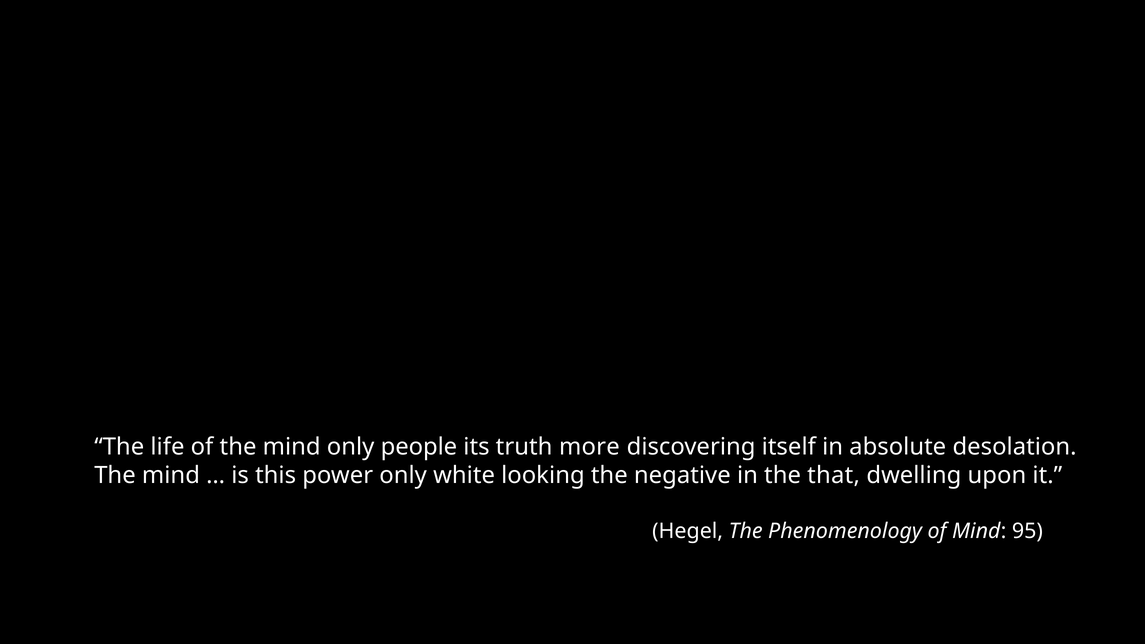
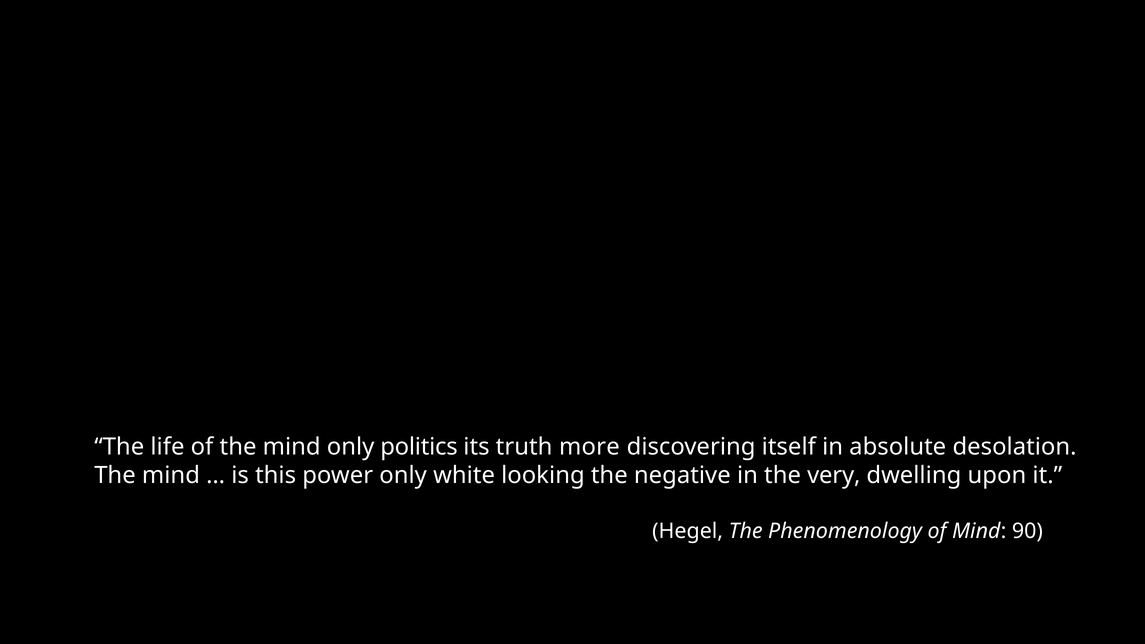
people: people -> politics
that: that -> very
95: 95 -> 90
